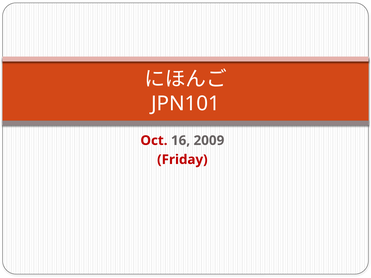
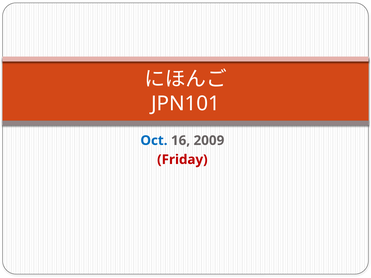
Oct colour: red -> blue
